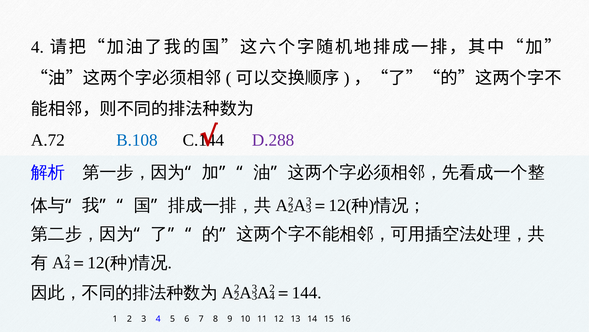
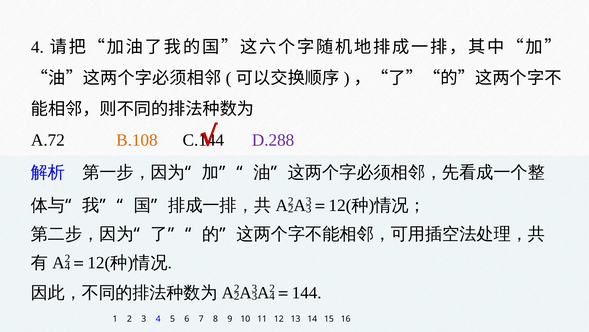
B.108 colour: blue -> orange
